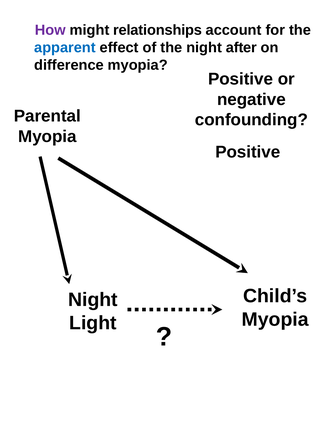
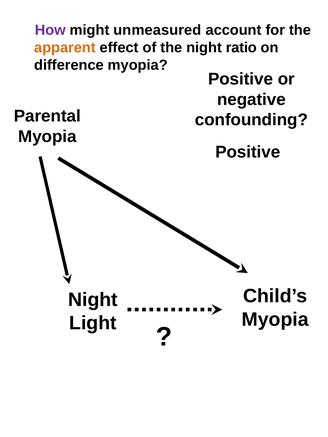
relationships: relationships -> unmeasured
apparent colour: blue -> orange
after: after -> ratio
